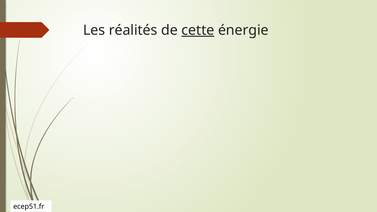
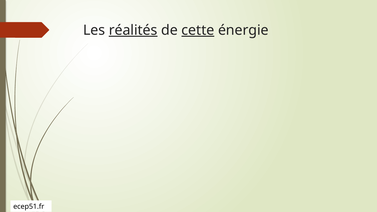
réalités underline: none -> present
